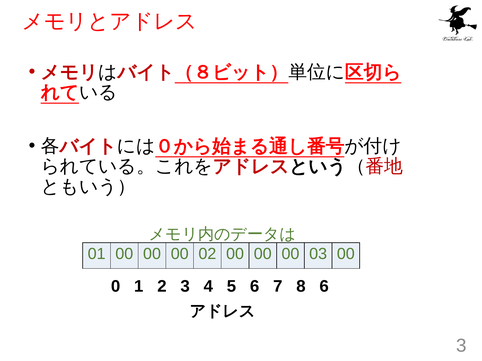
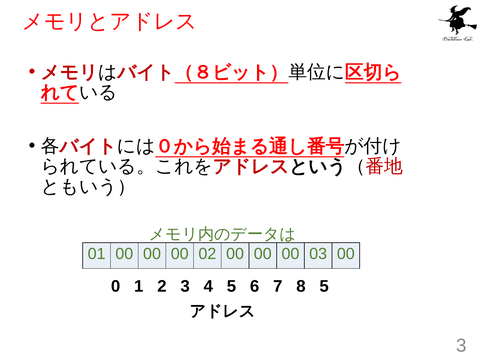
8 6: 6 -> 5
